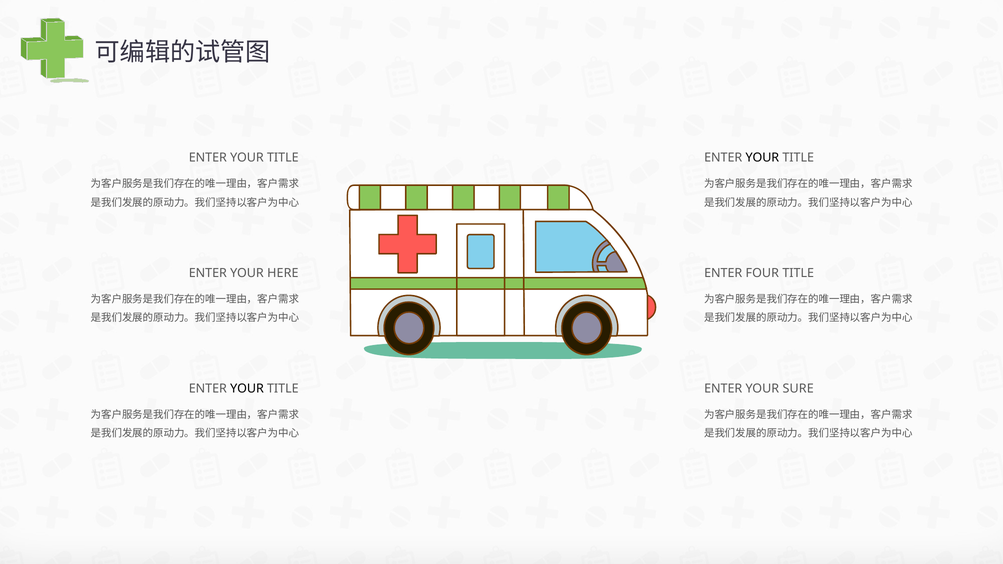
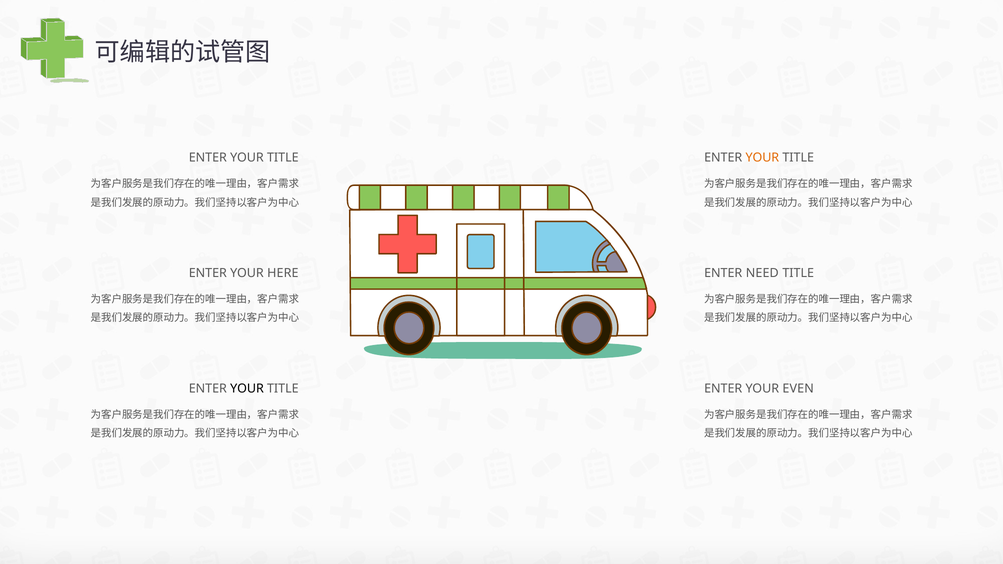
YOUR at (762, 158) colour: black -> orange
FOUR: FOUR -> NEED
SURE: SURE -> EVEN
